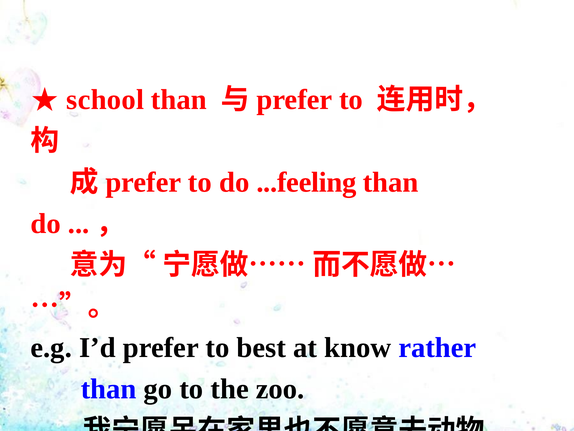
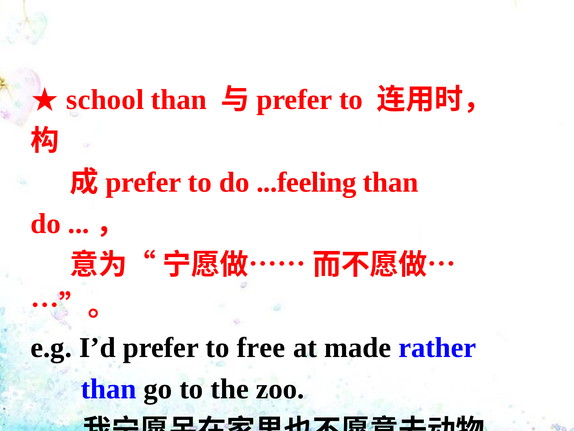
best: best -> free
know: know -> made
